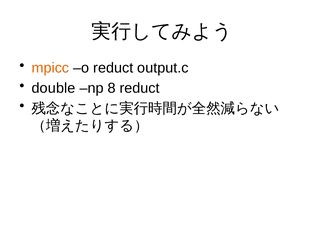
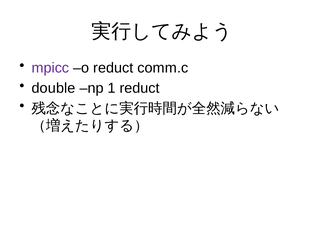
mpicc colour: orange -> purple
output.c: output.c -> comm.c
8: 8 -> 1
